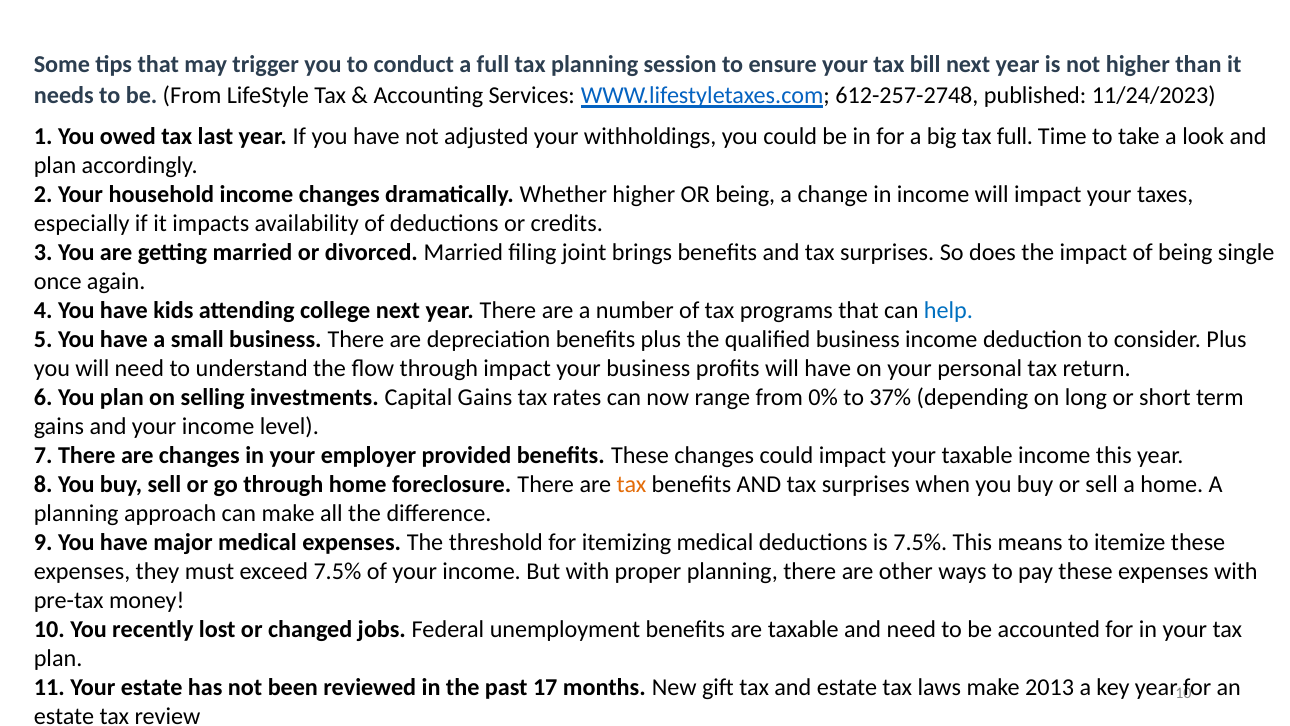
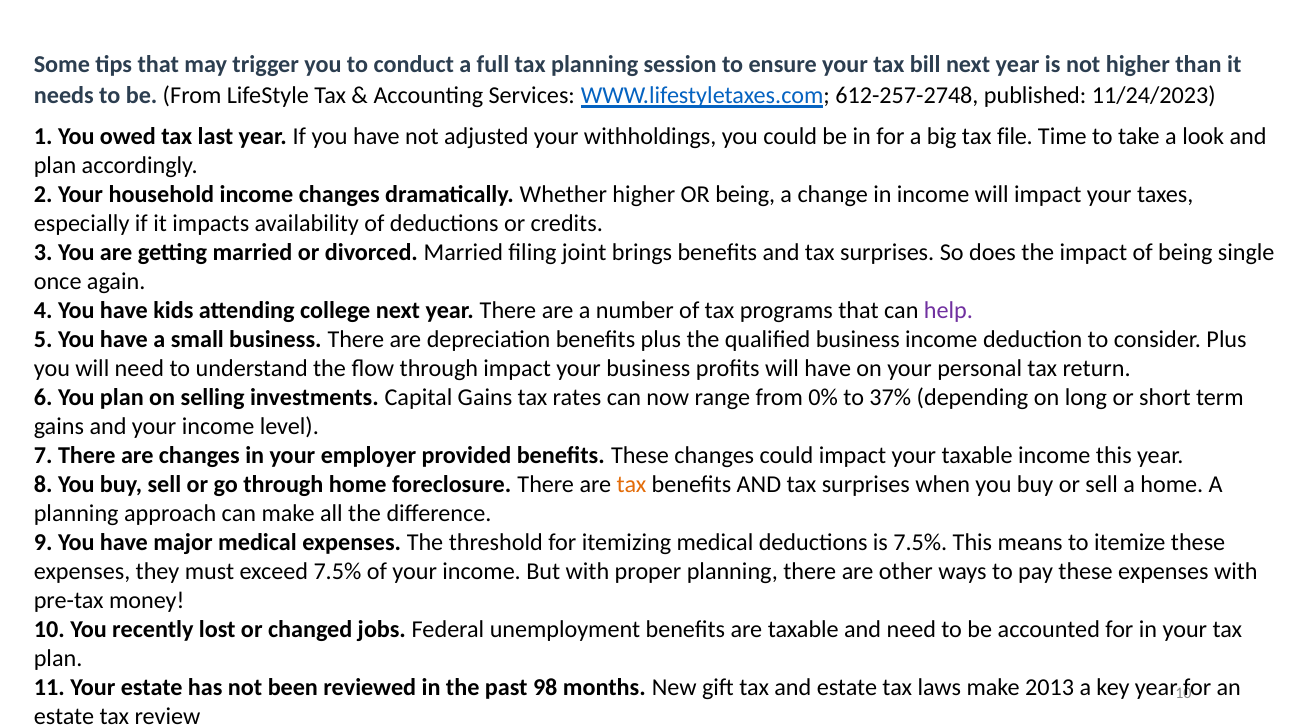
tax full: full -> file
help colour: blue -> purple
17: 17 -> 98
